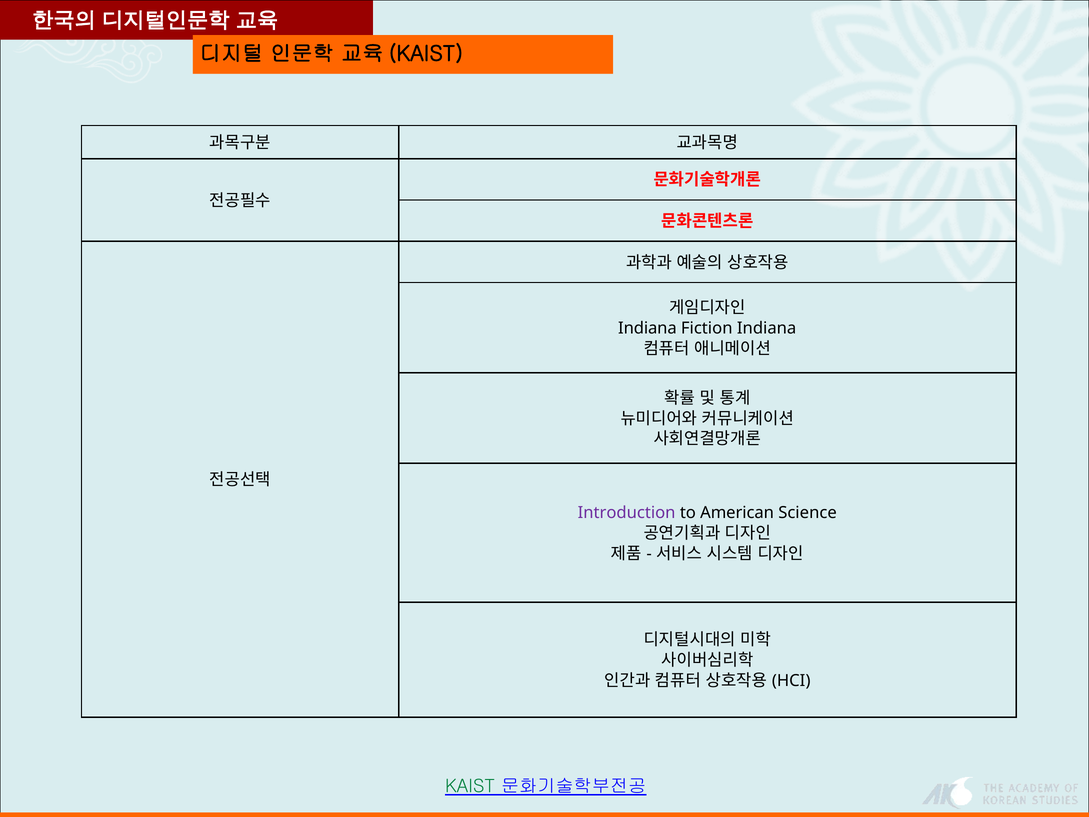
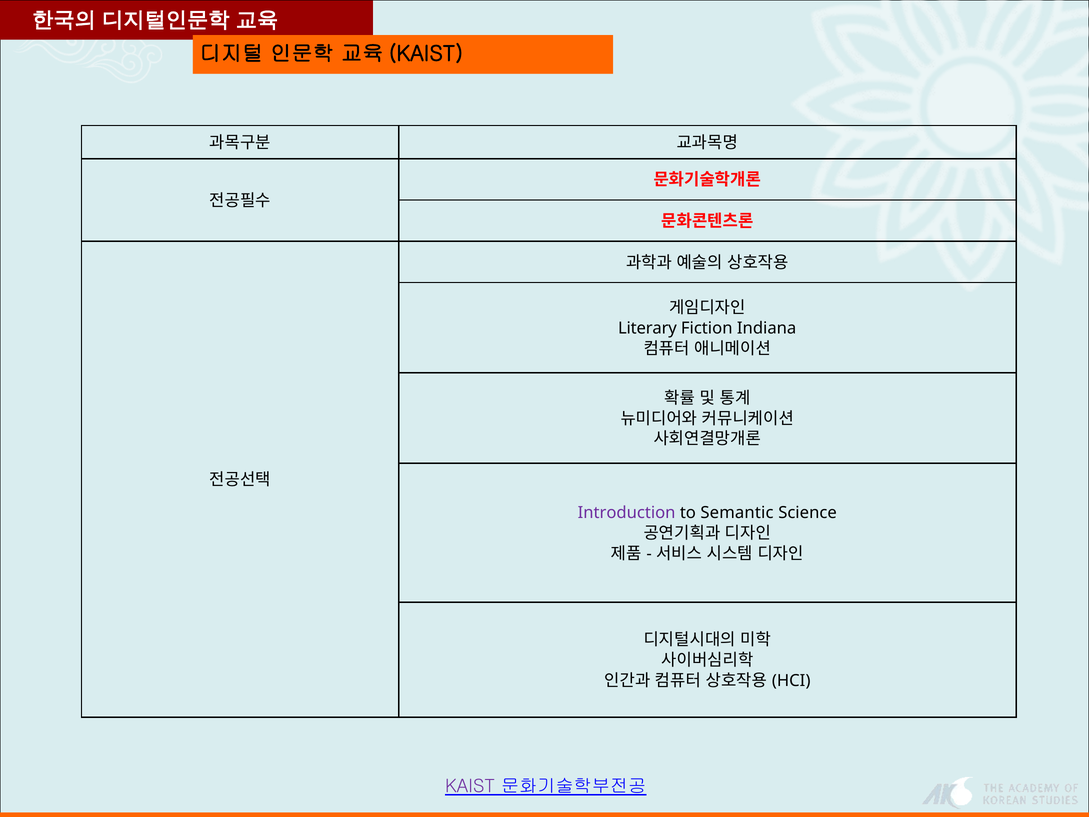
Indiana at (647, 328): Indiana -> Literary
American: American -> Semantic
KAIST colour: green -> purple
